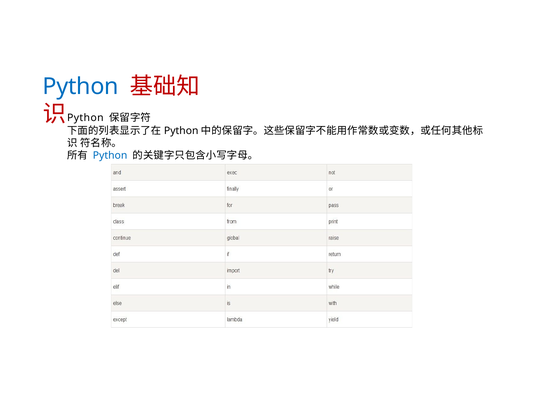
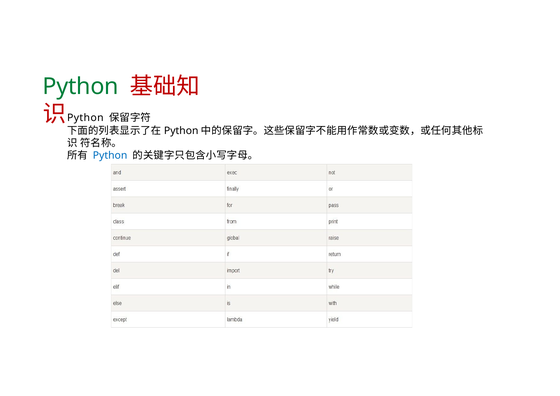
Python at (81, 86) colour: blue -> green
